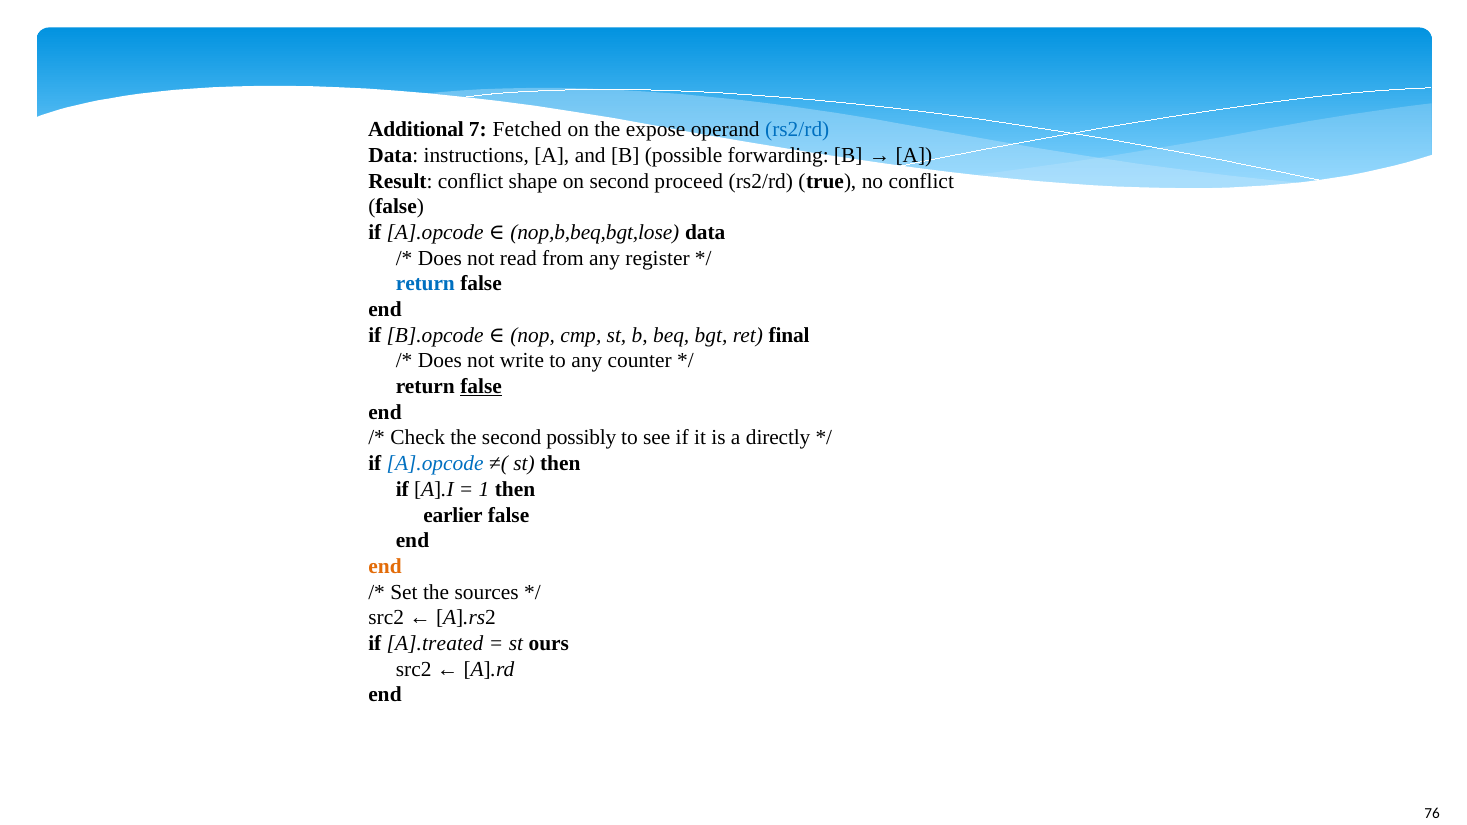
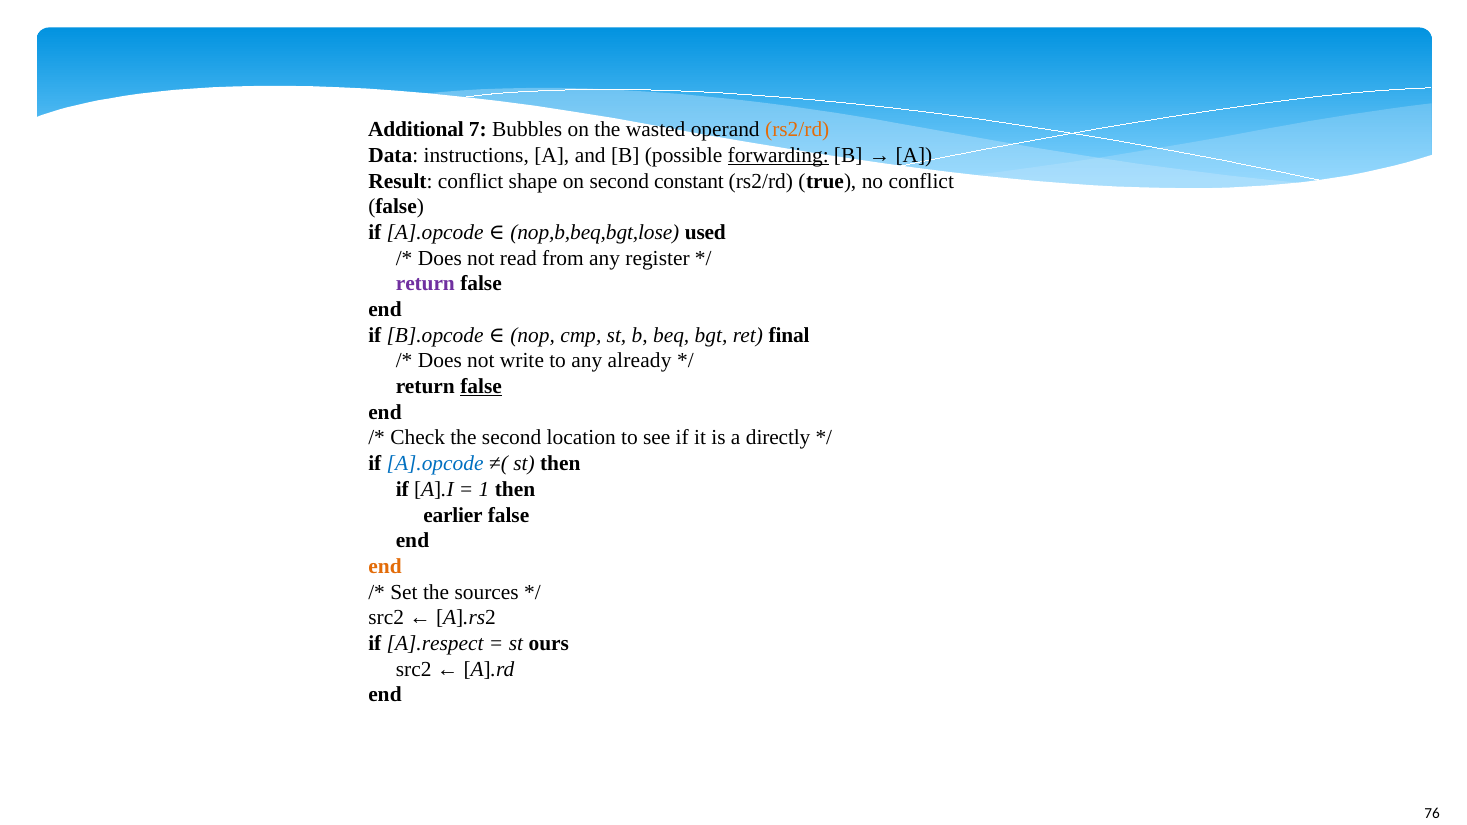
Fetched: Fetched -> Bubbles
expose: expose -> wasted
rs2/rd at (797, 130) colour: blue -> orange
forwarding underline: none -> present
proceed: proceed -> constant
data at (705, 233): data -> used
return at (425, 284) colour: blue -> purple
counter: counter -> already
possibly: possibly -> location
A].treated: A].treated -> A].respect
